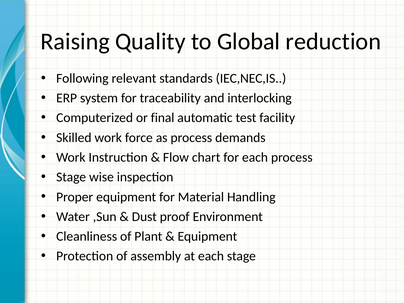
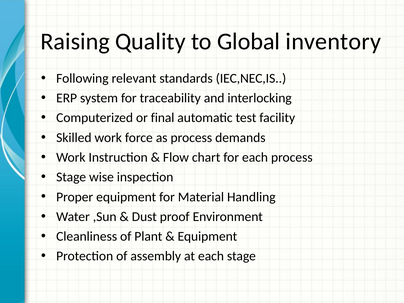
reduction: reduction -> inventory
